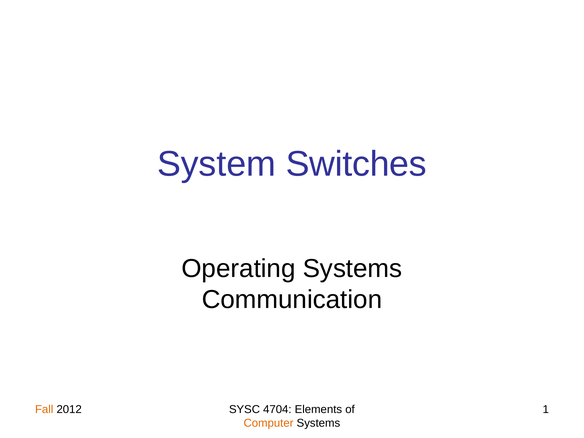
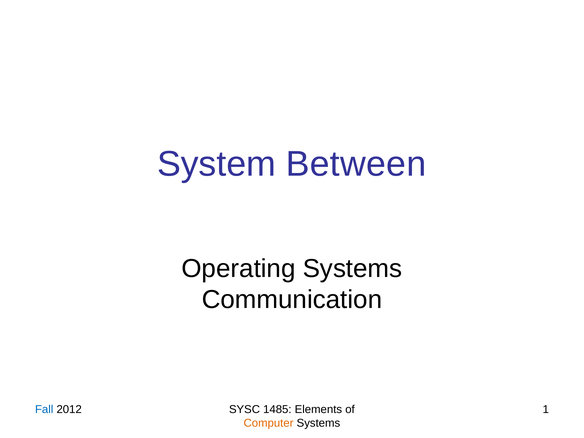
Switches: Switches -> Between
Fall colour: orange -> blue
4704: 4704 -> 1485
